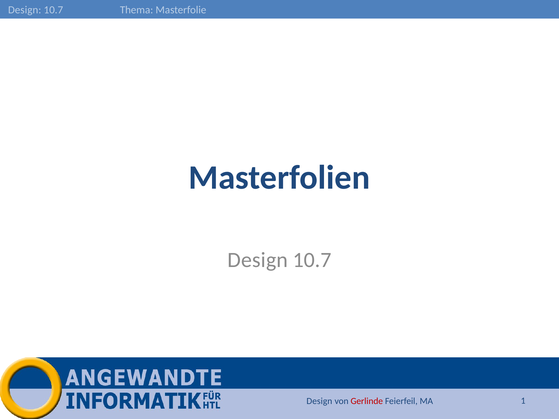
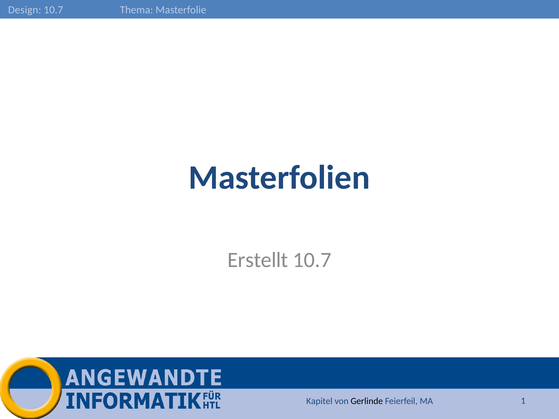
Design at (258, 260): Design -> Erstellt
Design at (319, 401): Design -> Kapitel
Gerlinde colour: red -> black
